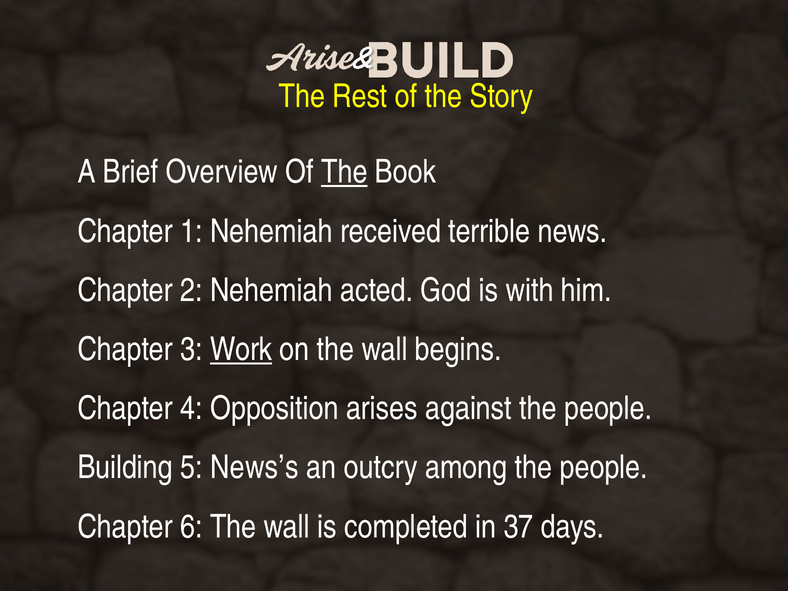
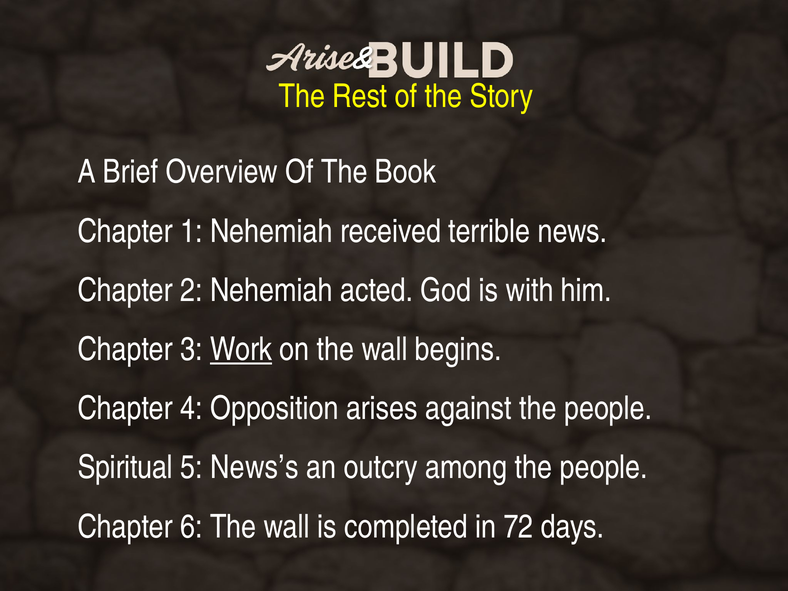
The at (344, 172) underline: present -> none
Building: Building -> Spiritual
37: 37 -> 72
